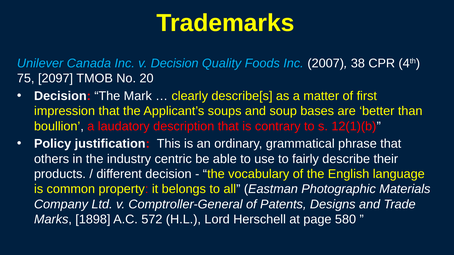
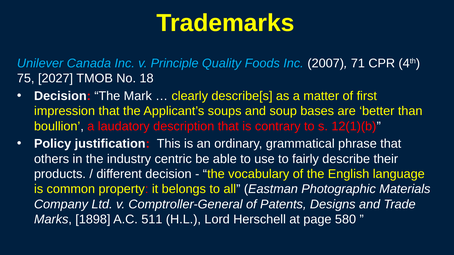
v Decision: Decision -> Principle
38: 38 -> 71
2097: 2097 -> 2027
20: 20 -> 18
572: 572 -> 511
